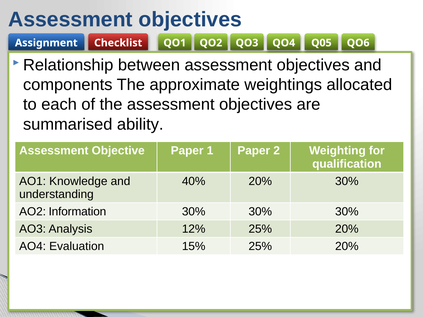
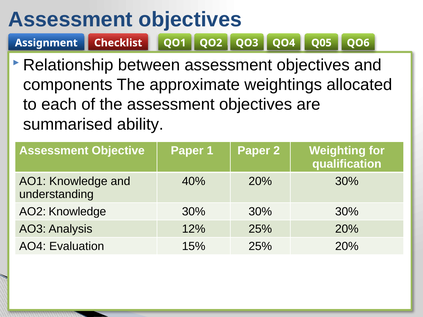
AO2 Information: Information -> Knowledge
